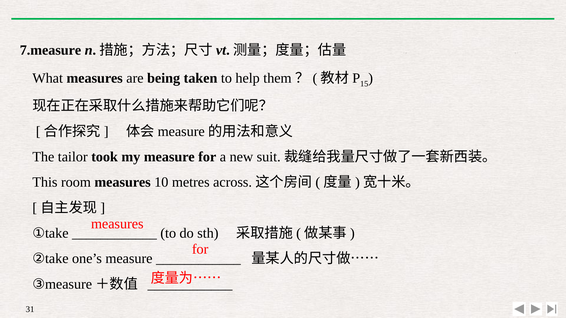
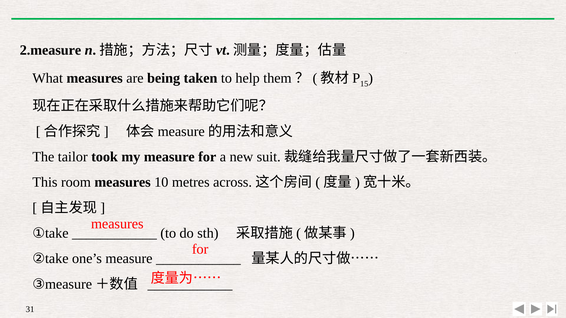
7.measure: 7.measure -> 2.measure
